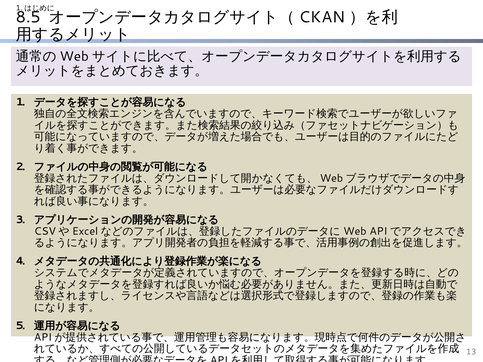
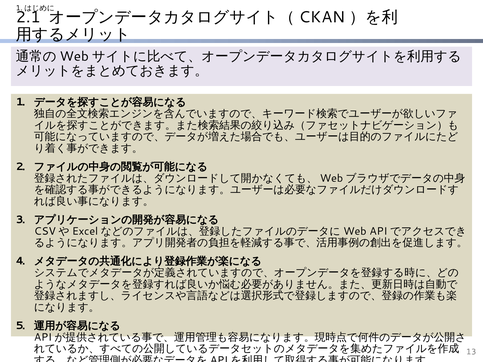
8.5: 8.5 -> 2.1
